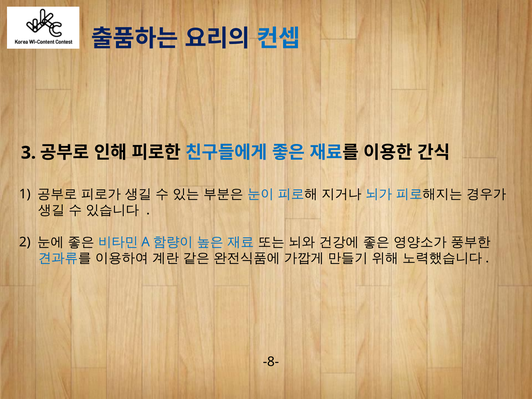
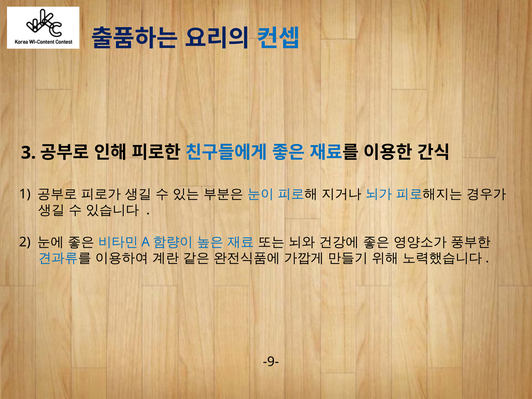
-8-: -8- -> -9-
